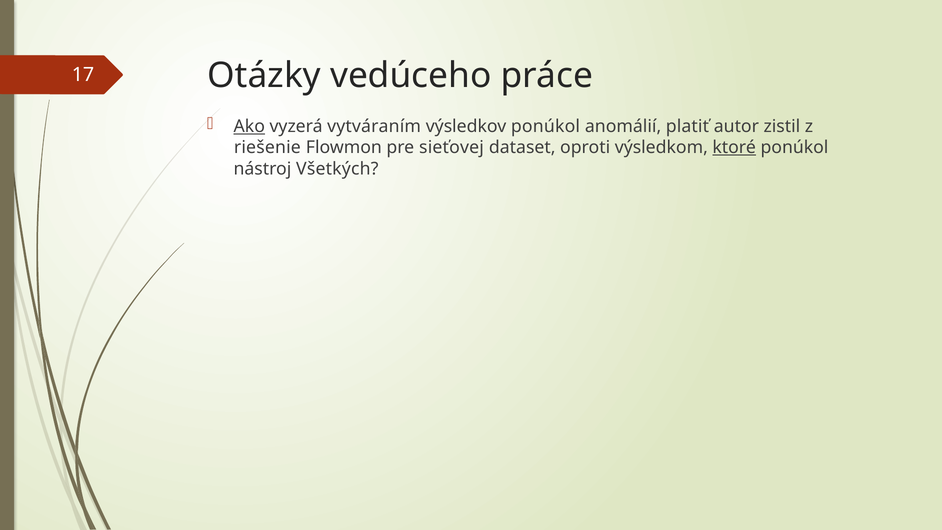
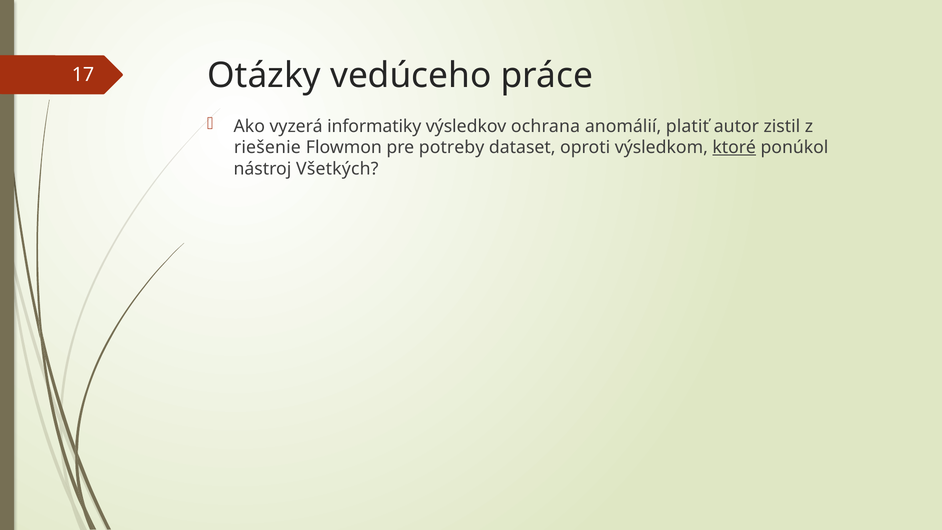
Ako underline: present -> none
vytváraním: vytváraním -> informatiky
výsledkov ponúkol: ponúkol -> ochrana
sieťovej: sieťovej -> potreby
